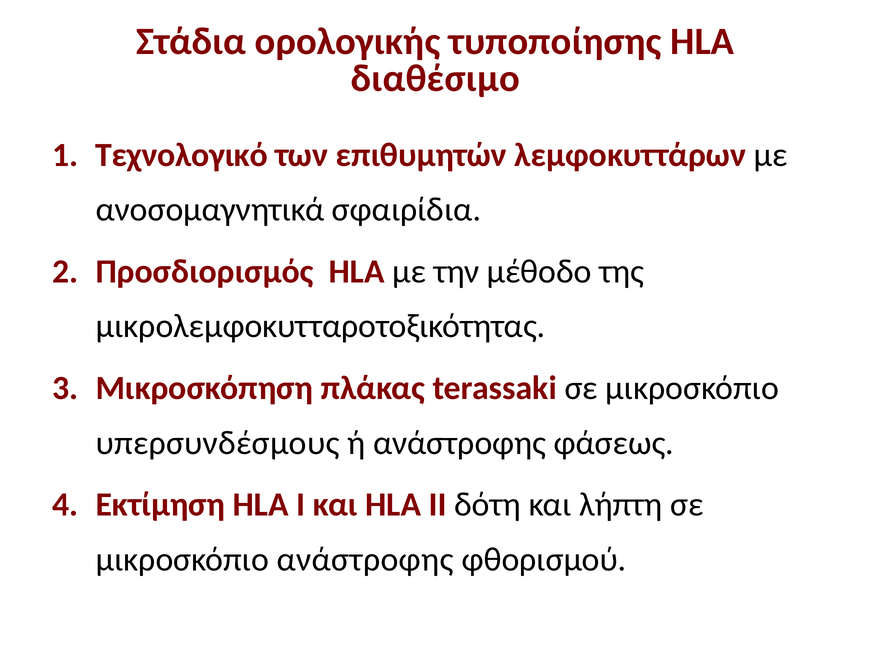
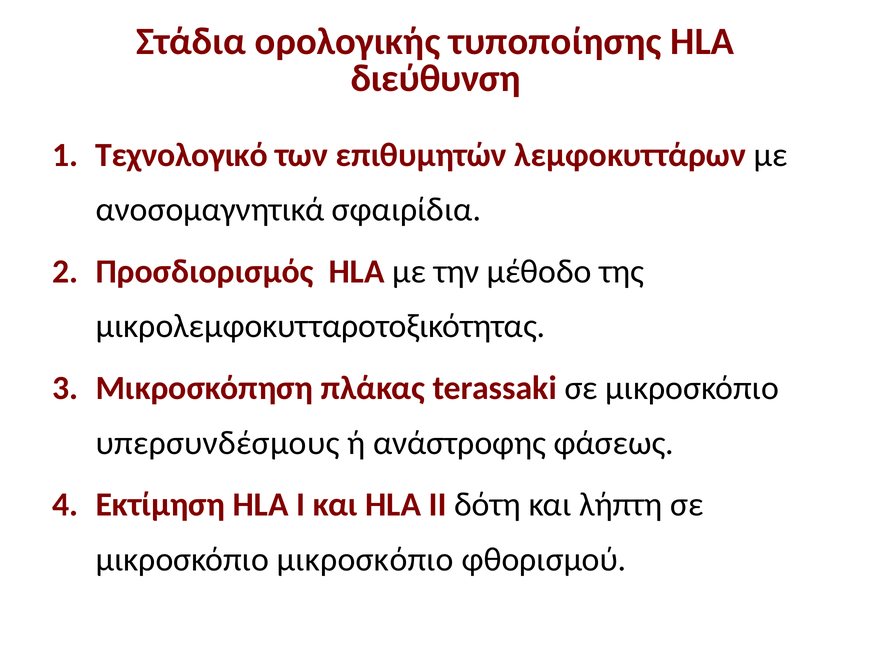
διαθέσιμο: διαθέσιμο -> διεύθυνση
μικροσκόπιο ανάστροφης: ανάστροφης -> μικροσκόπιο
